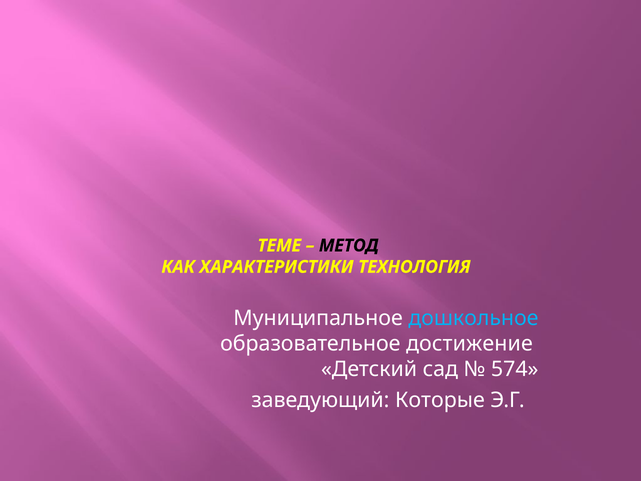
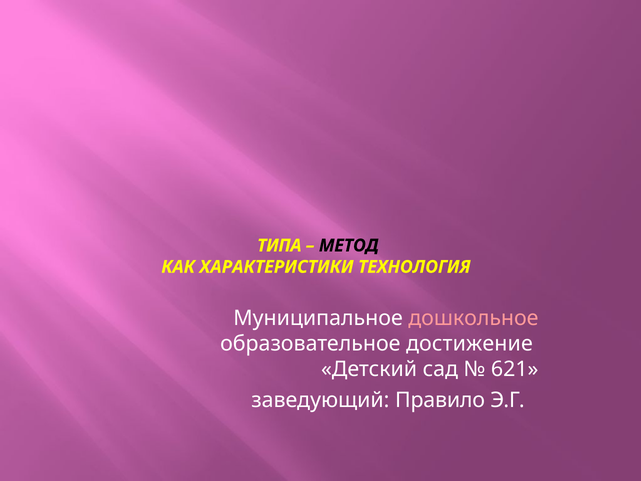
ТЕМЕ: ТЕМЕ -> ТИПА
дошкольное colour: light blue -> pink
574: 574 -> 621
Которые: Которые -> Правило
